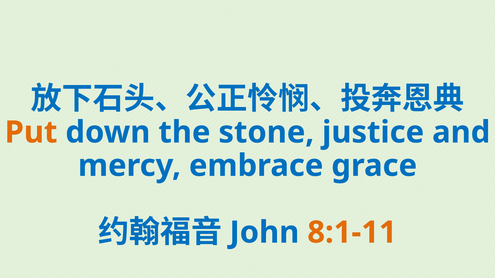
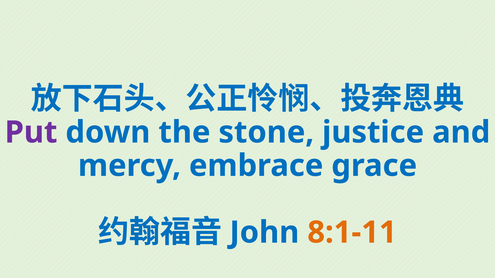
Put colour: orange -> purple
